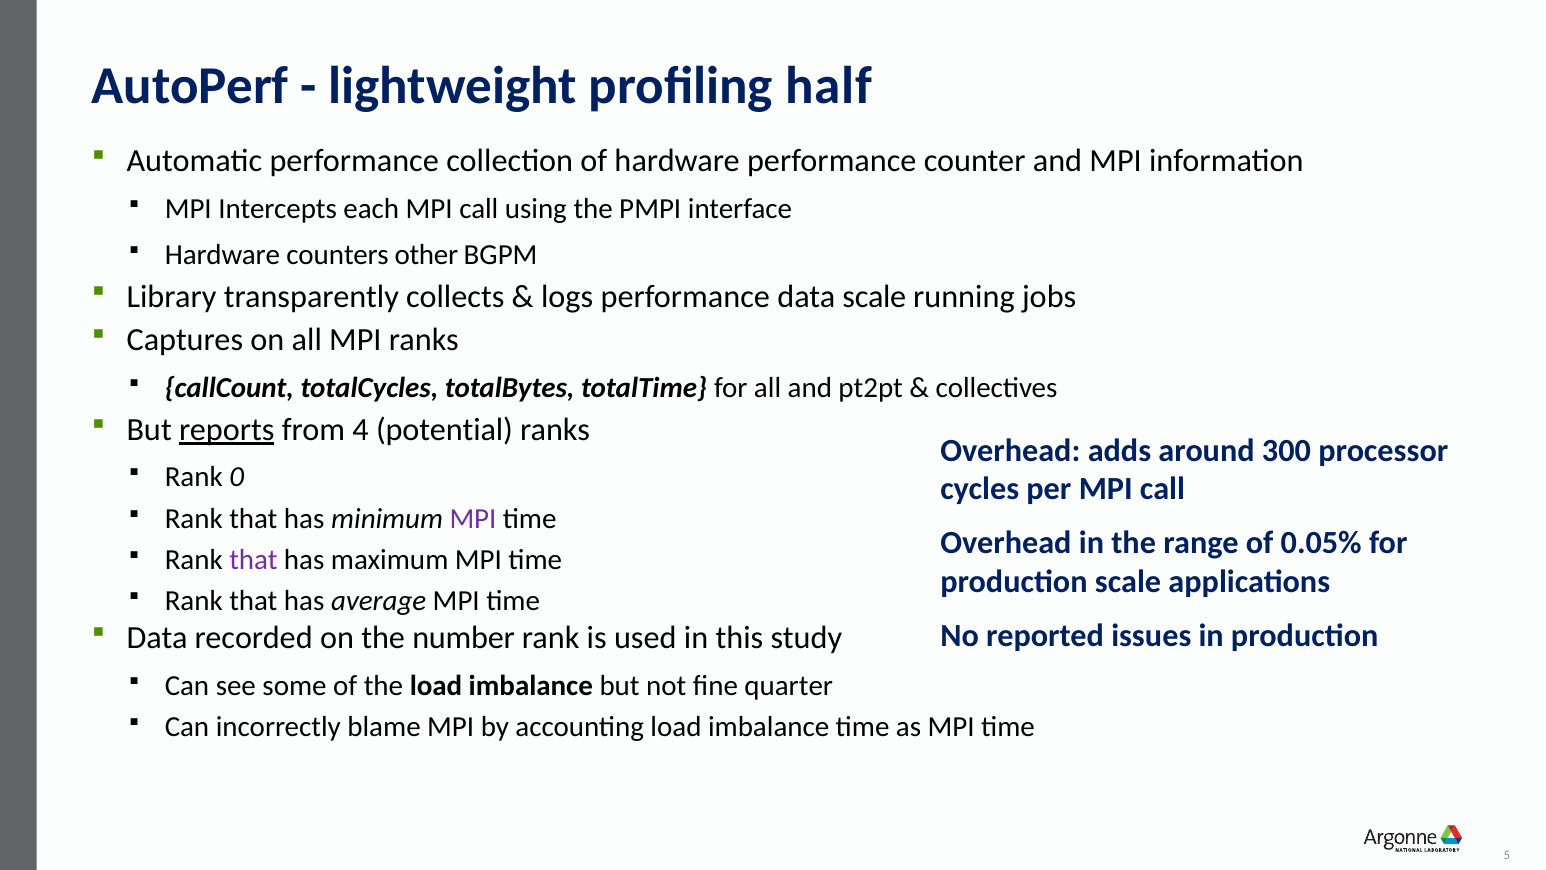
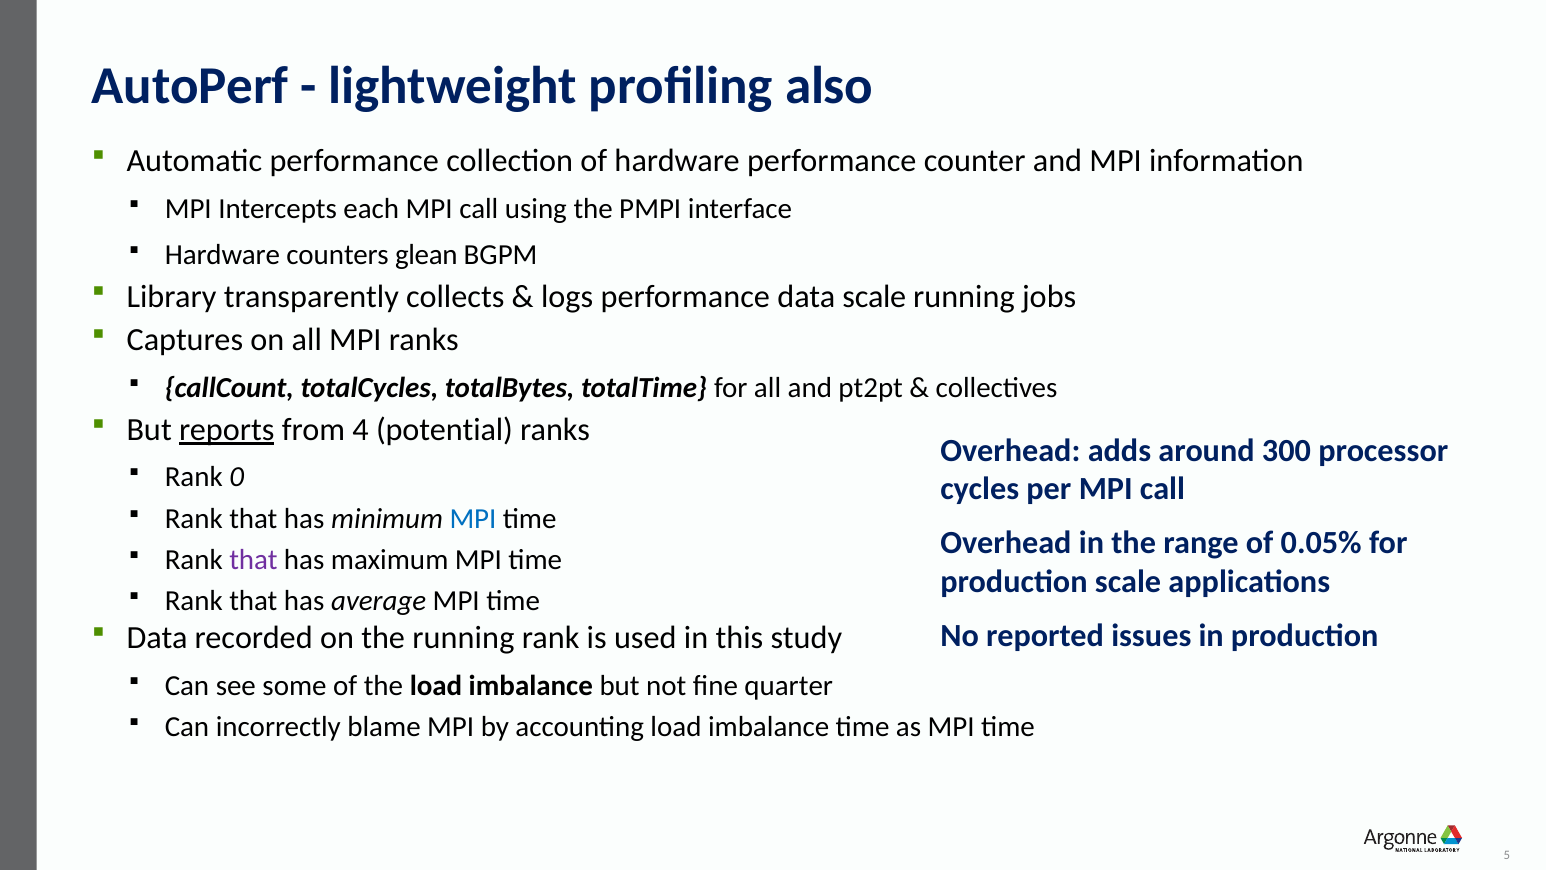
half: half -> also
other: other -> glean
MPI at (473, 518) colour: purple -> blue
the number: number -> running
